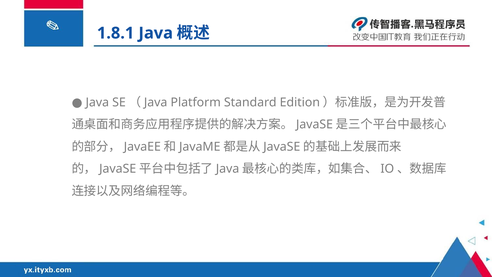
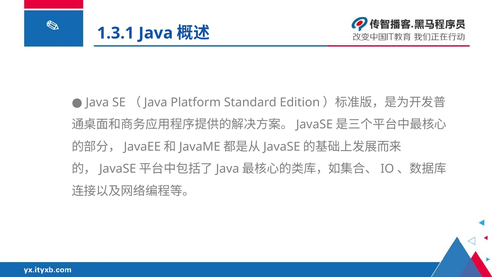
1.8.1: 1.8.1 -> 1.3.1
